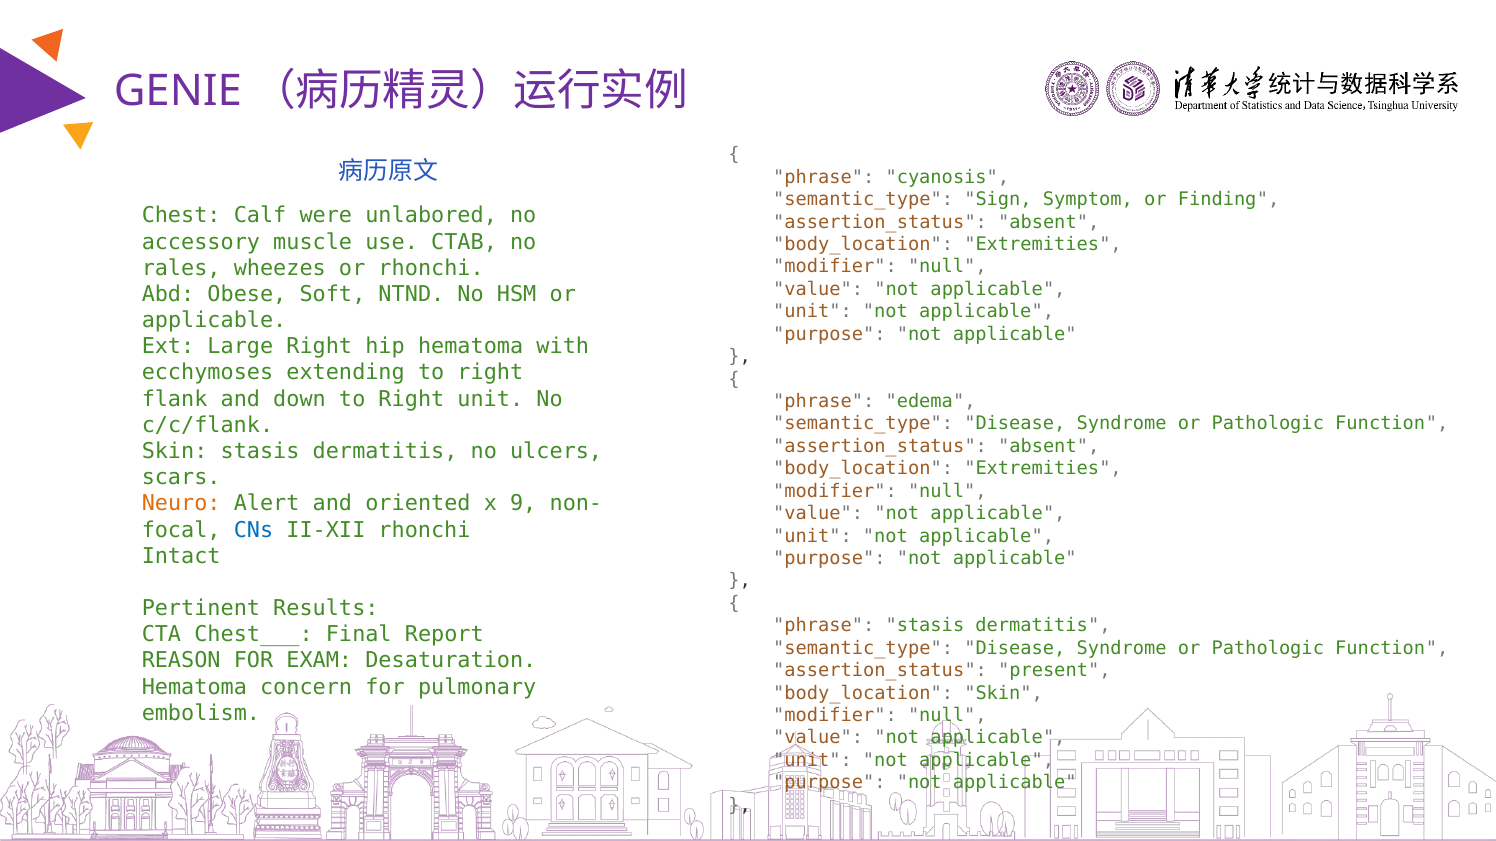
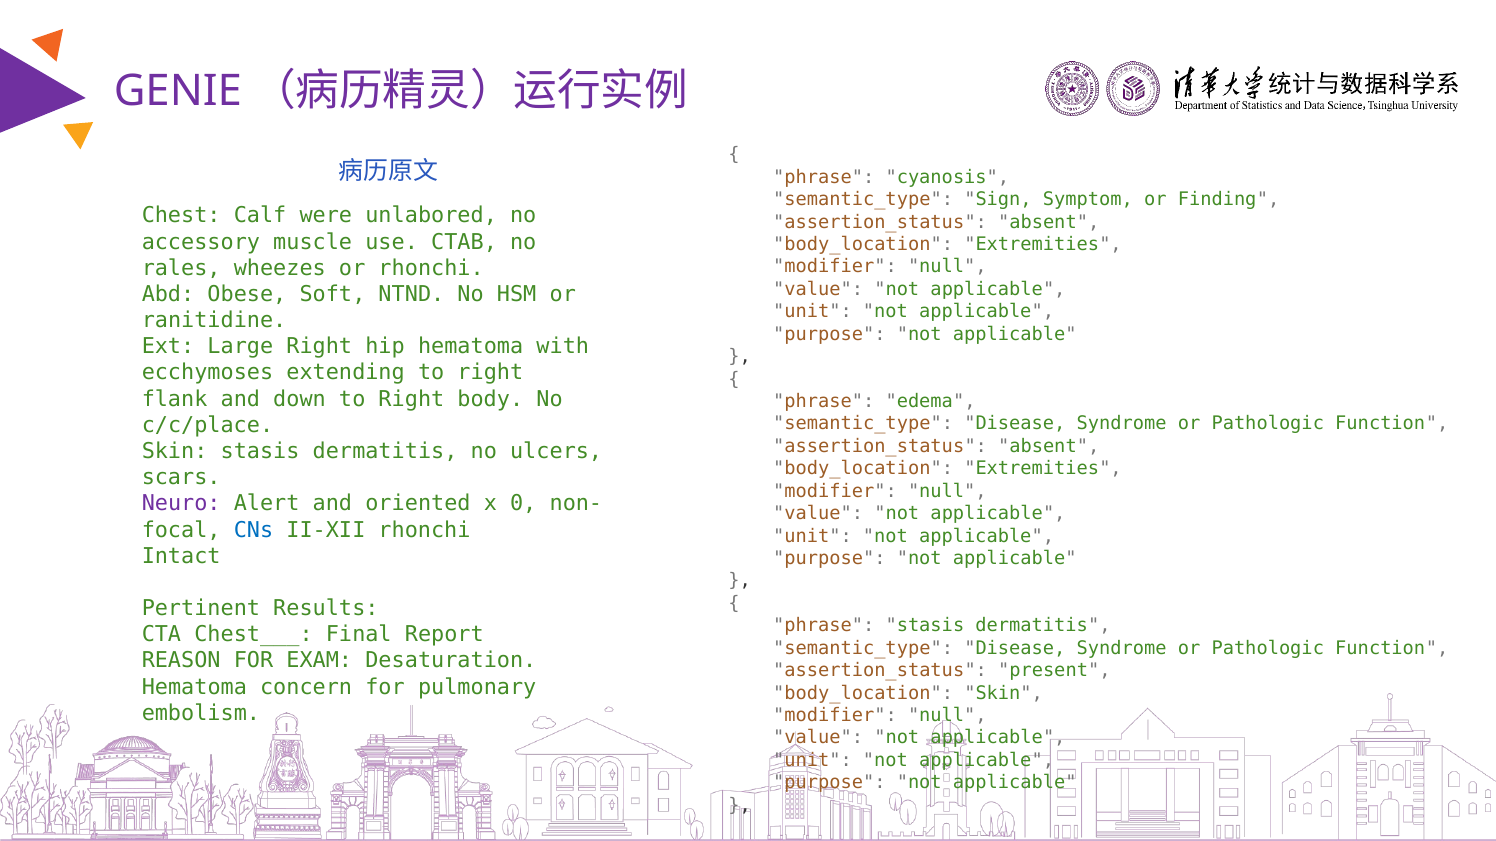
applicable at (214, 321): applicable -> ranitidine
Right unit: unit -> body
c/c/flank: c/c/flank -> c/c/place
Neuro colour: orange -> purple
9: 9 -> 0
